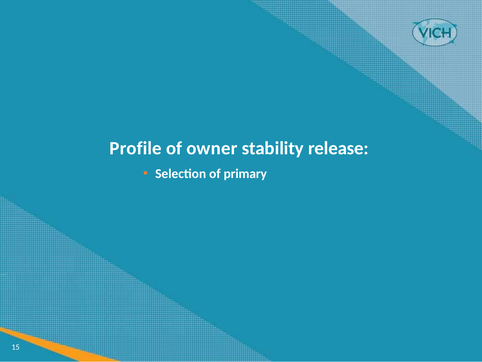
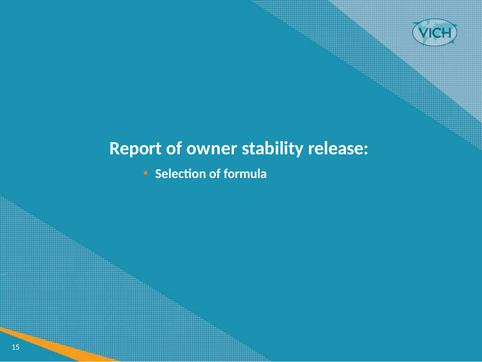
Profile: Profile -> Report
primary: primary -> formula
